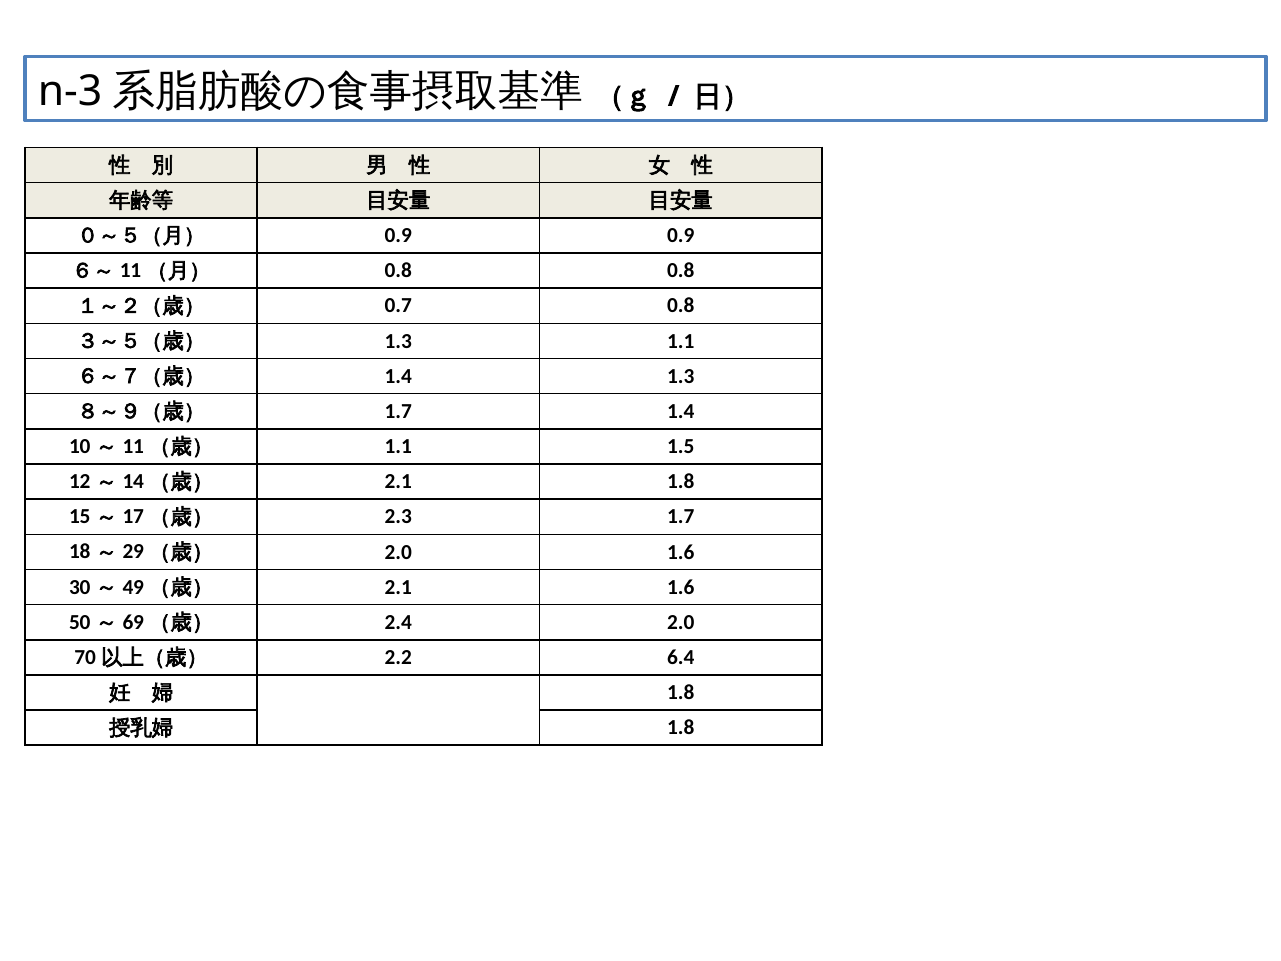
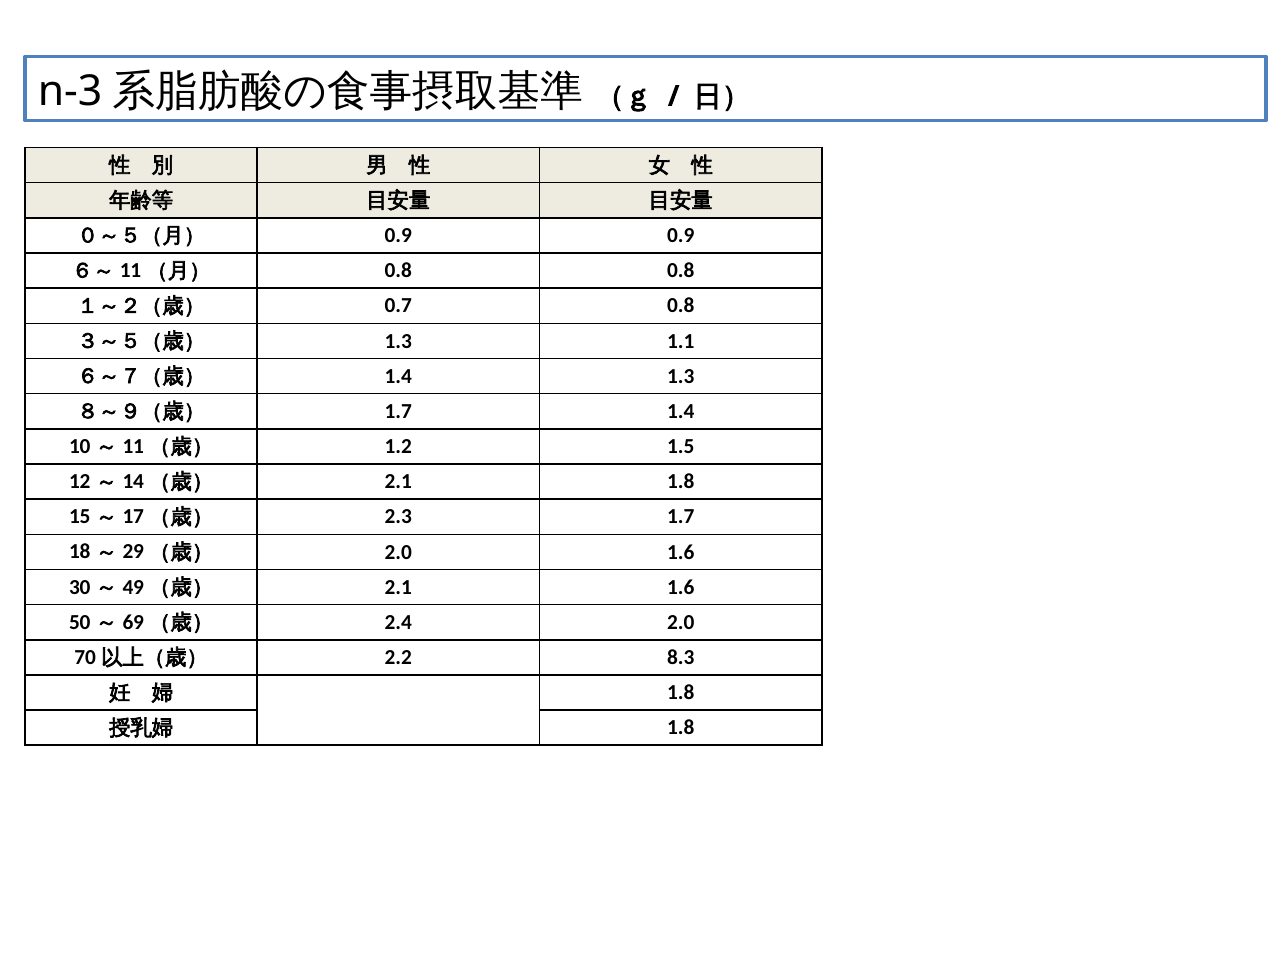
1.1 at (398, 446): 1.1 -> 1.2
6.4: 6.4 -> 8.3
